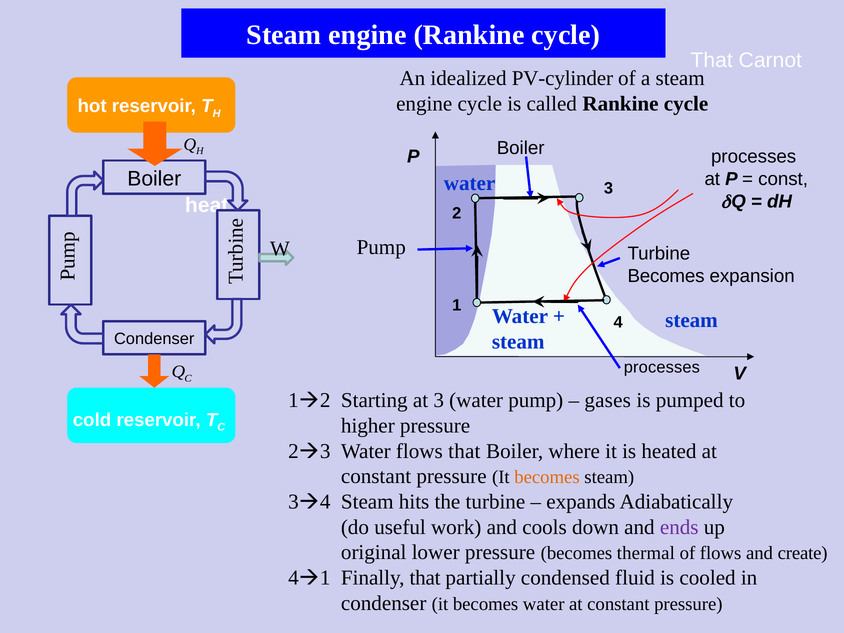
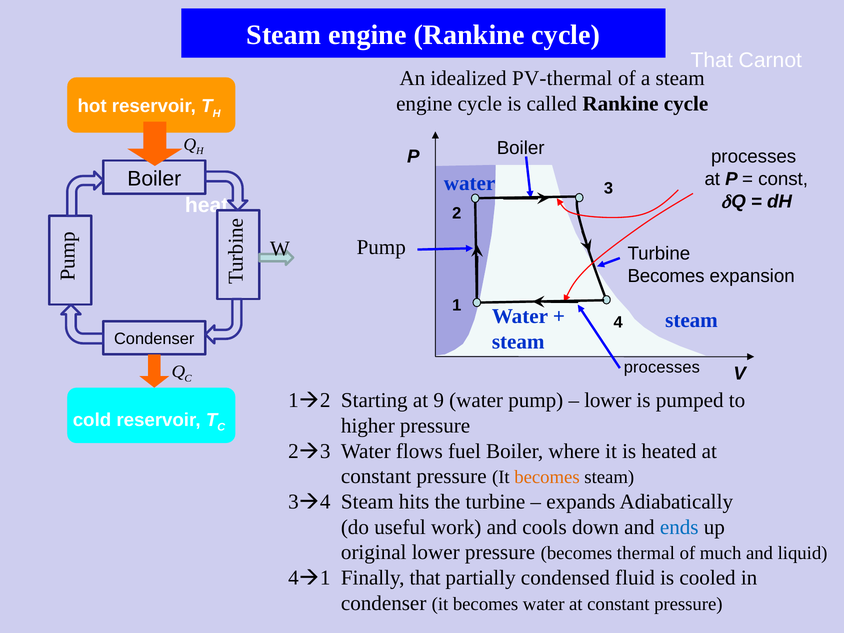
PV-cylinder: PV-cylinder -> PV-thermal
at 3: 3 -> 9
gases at (608, 400): gases -> lower
flows that: that -> fuel
ends colour: purple -> blue
of flows: flows -> much
create: create -> liquid
